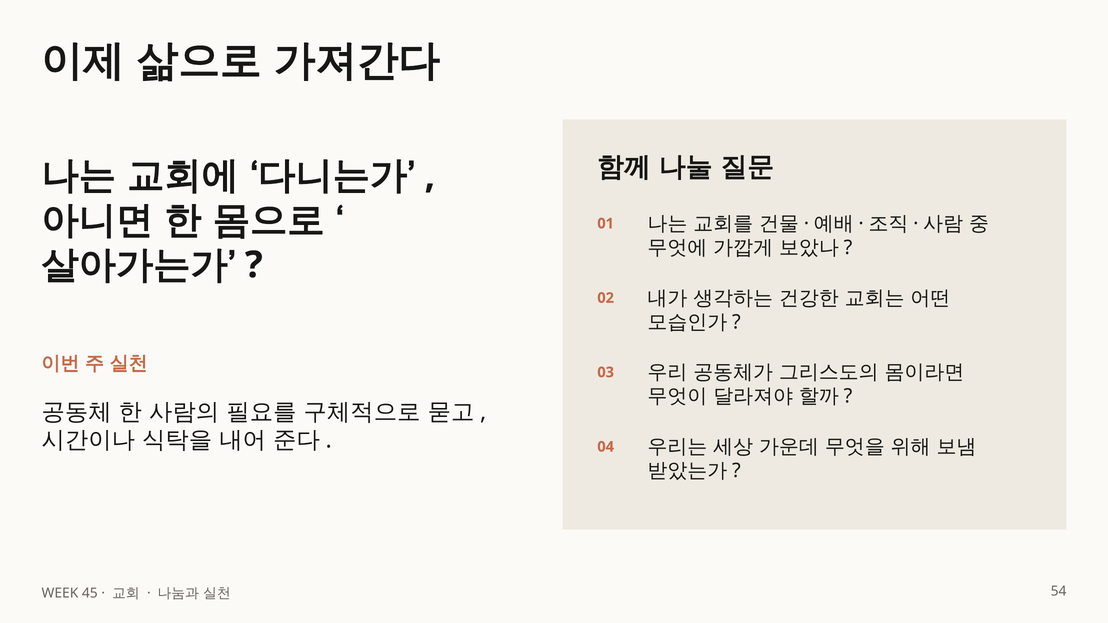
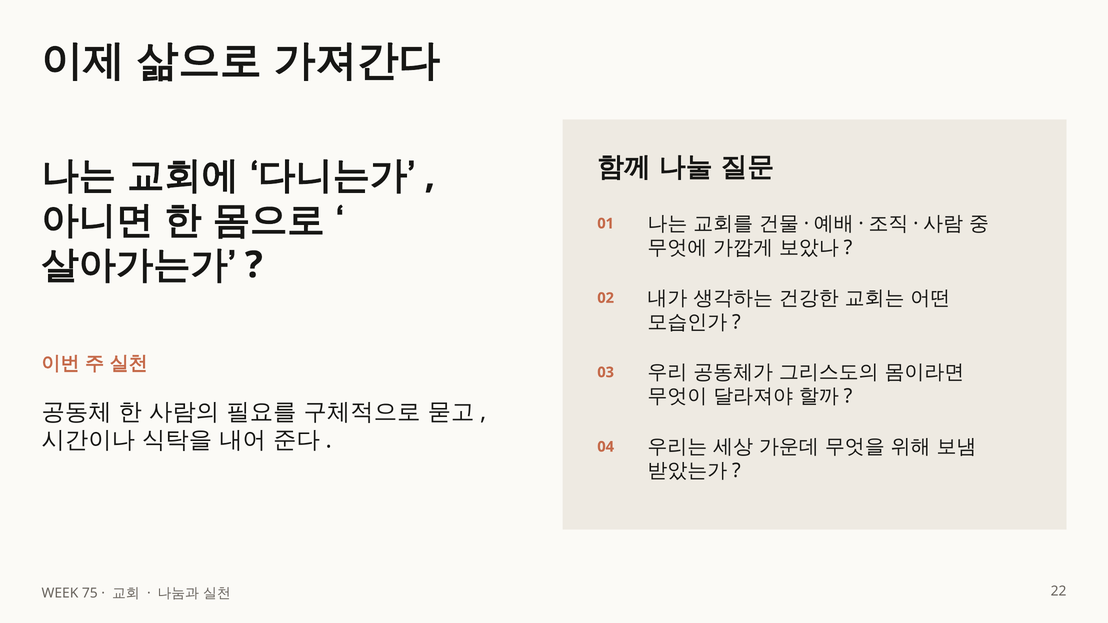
45: 45 -> 75
54: 54 -> 22
